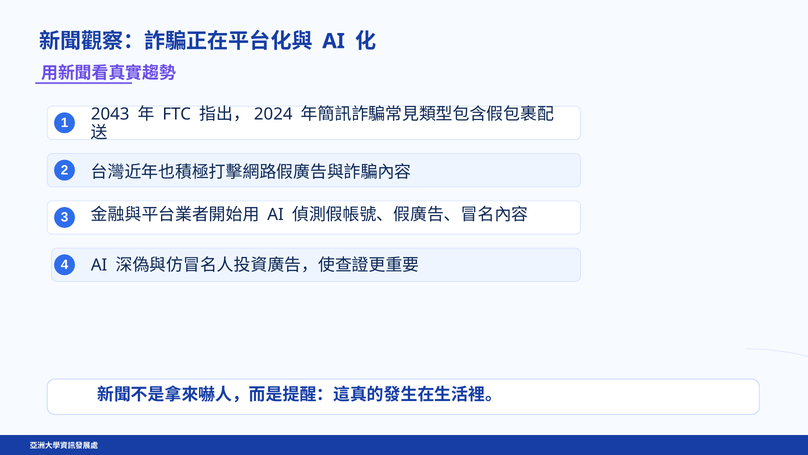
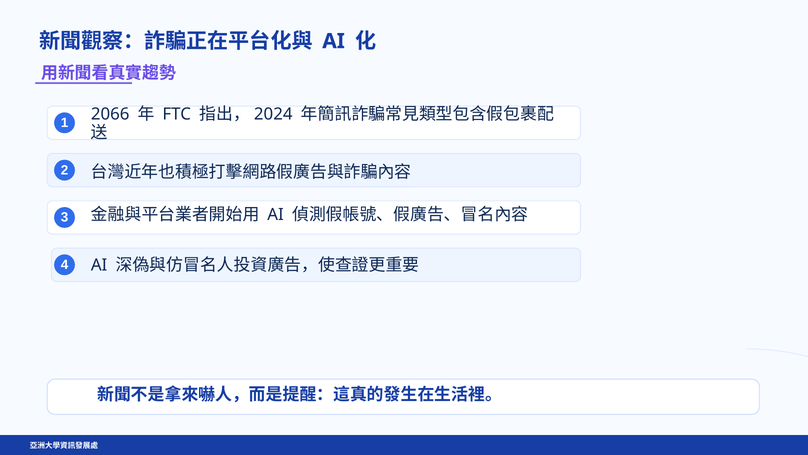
2043: 2043 -> 2066
